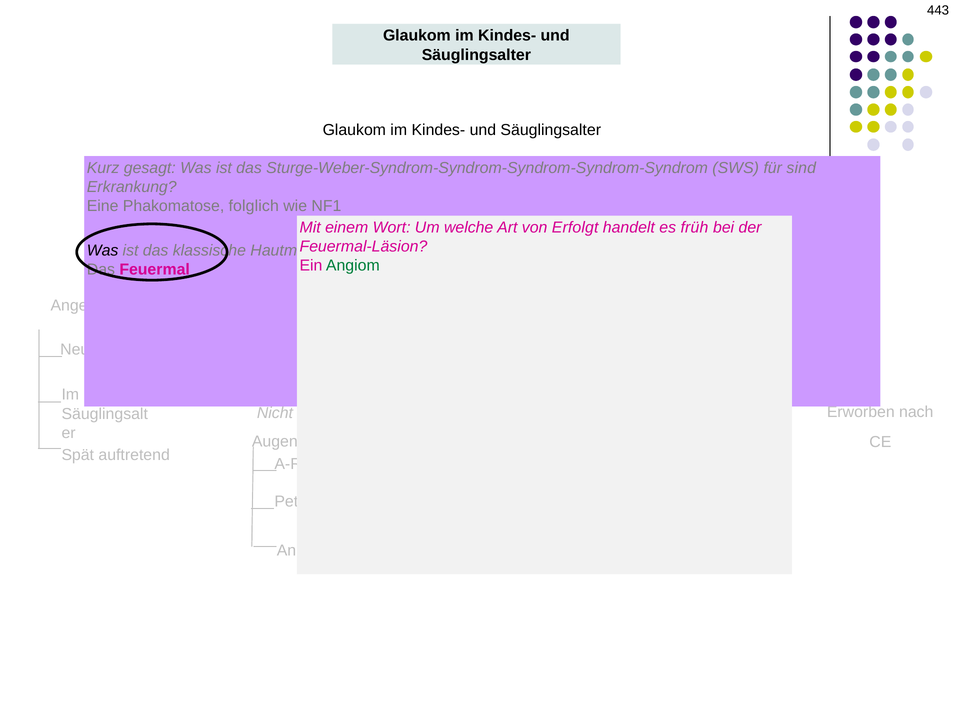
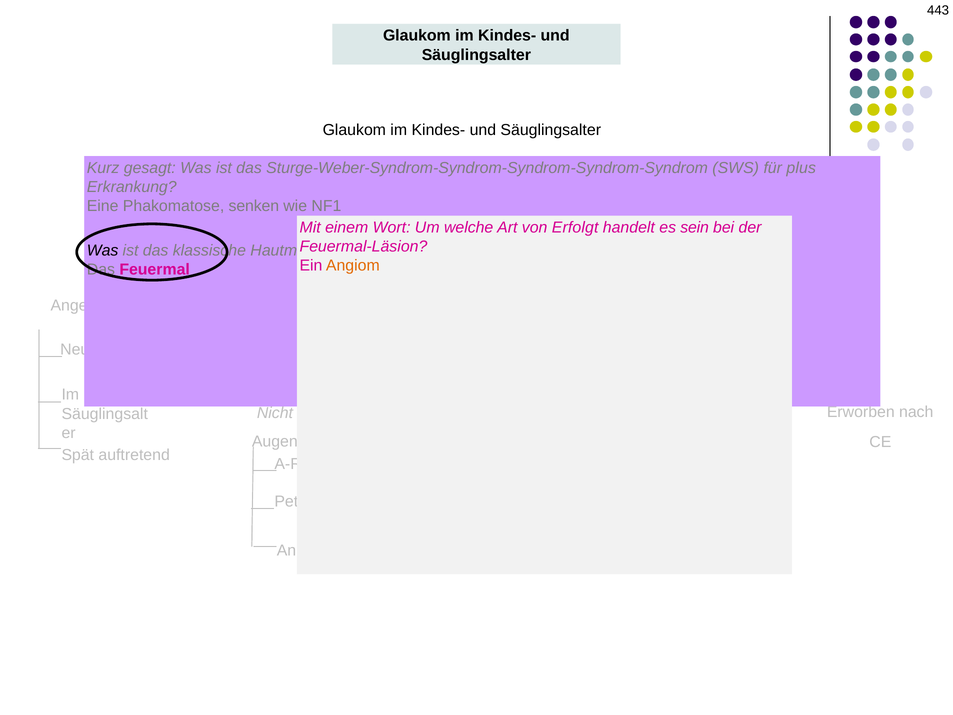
sind: sind -> plus
folglich: folglich -> senken
früh: früh -> sein
Angiom colour: green -> orange
